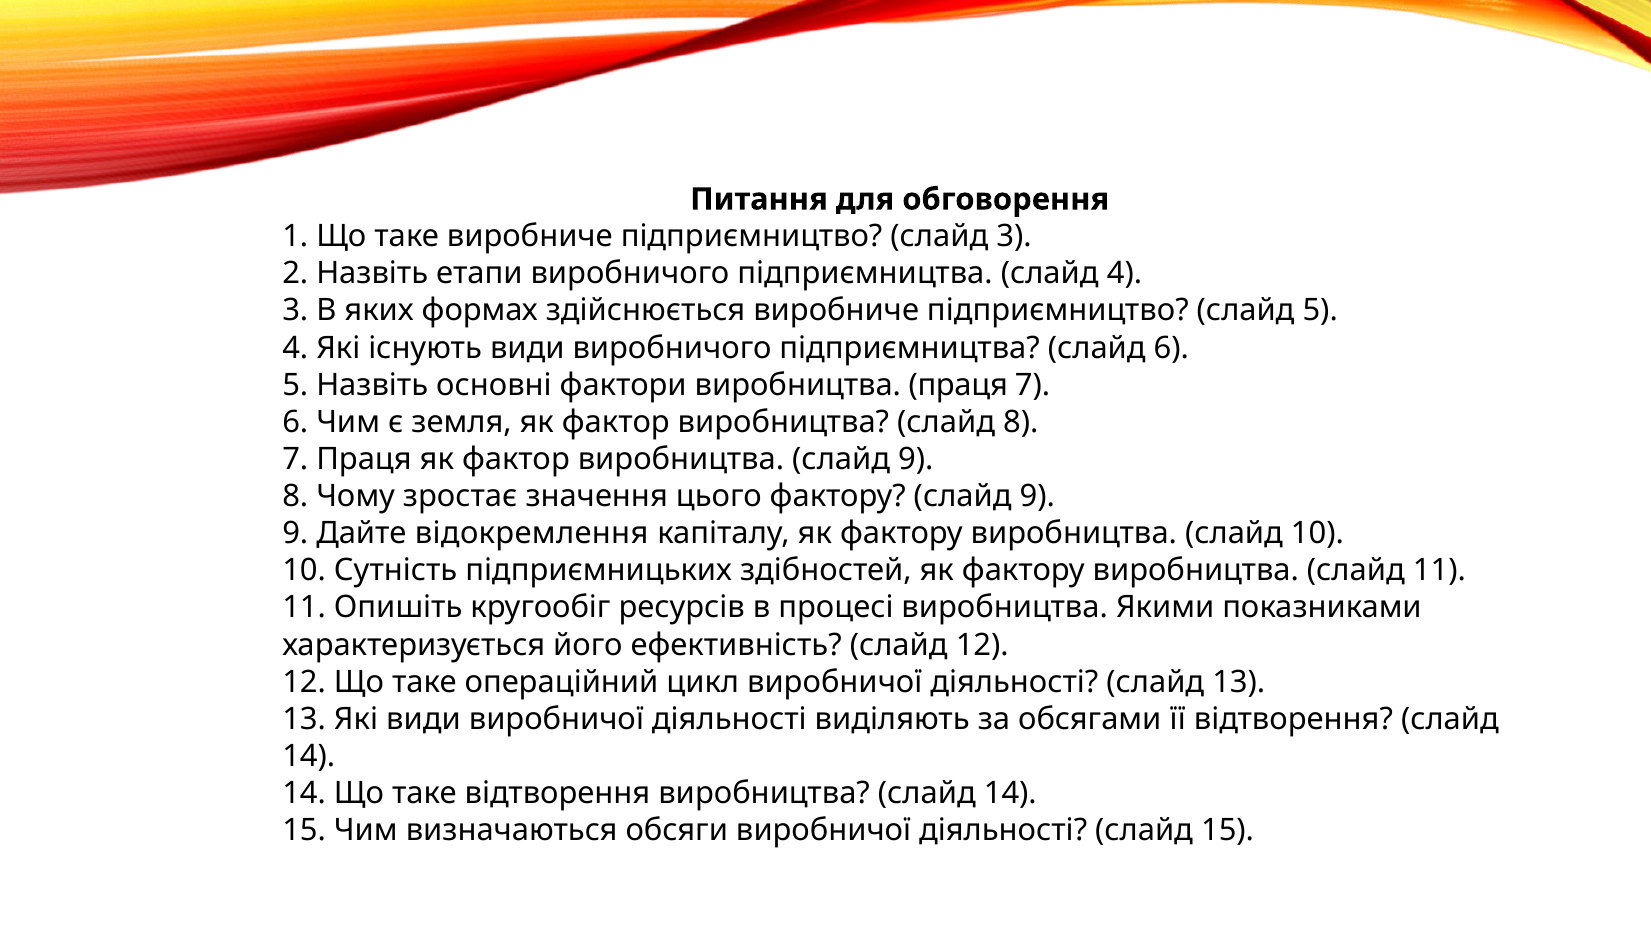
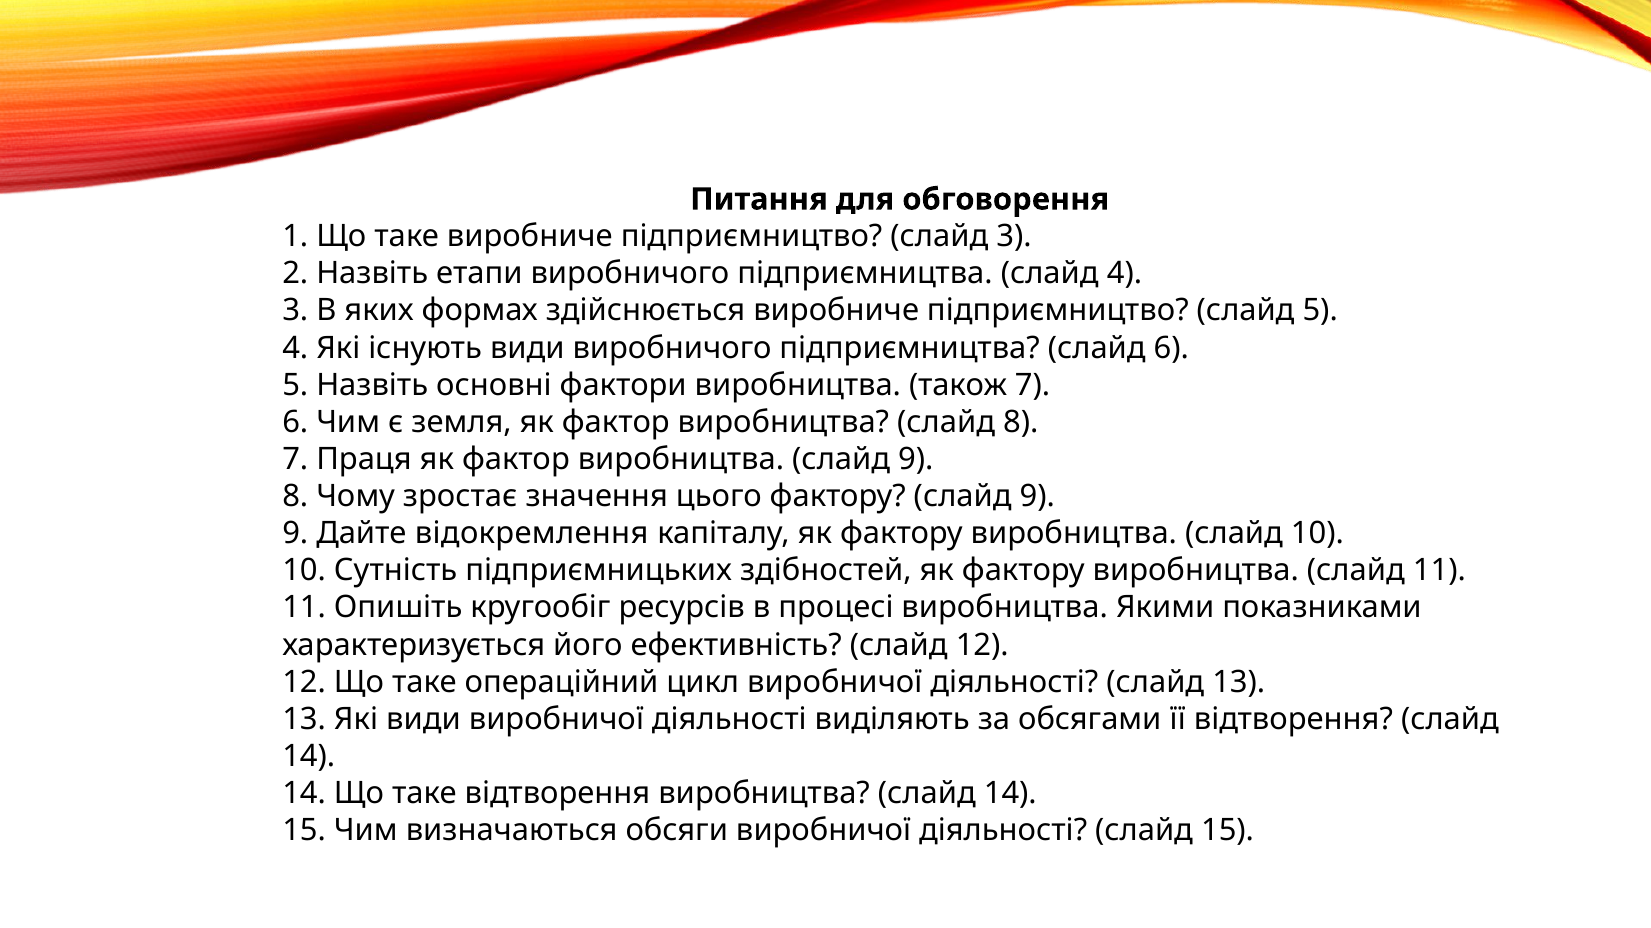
виробництва праця: праця -> також
